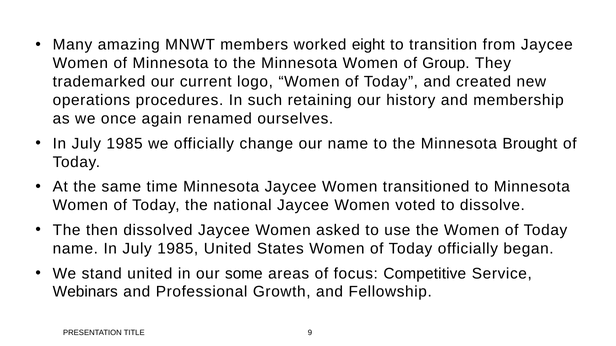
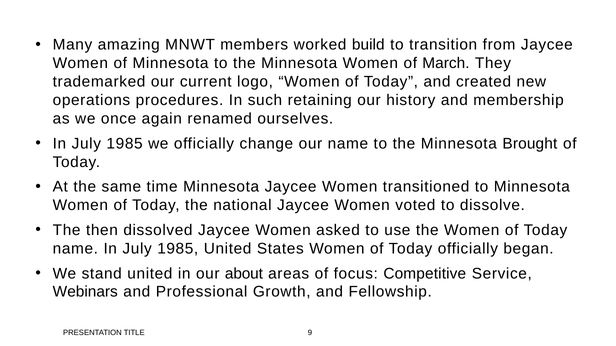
eight: eight -> build
Group: Group -> March
some: some -> about
